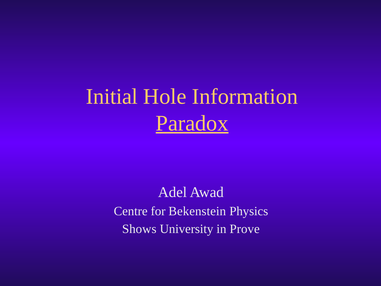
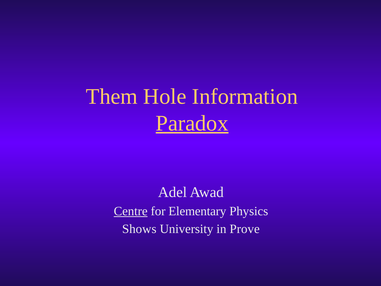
Initial: Initial -> Them
Centre underline: none -> present
Bekenstein: Bekenstein -> Elementary
